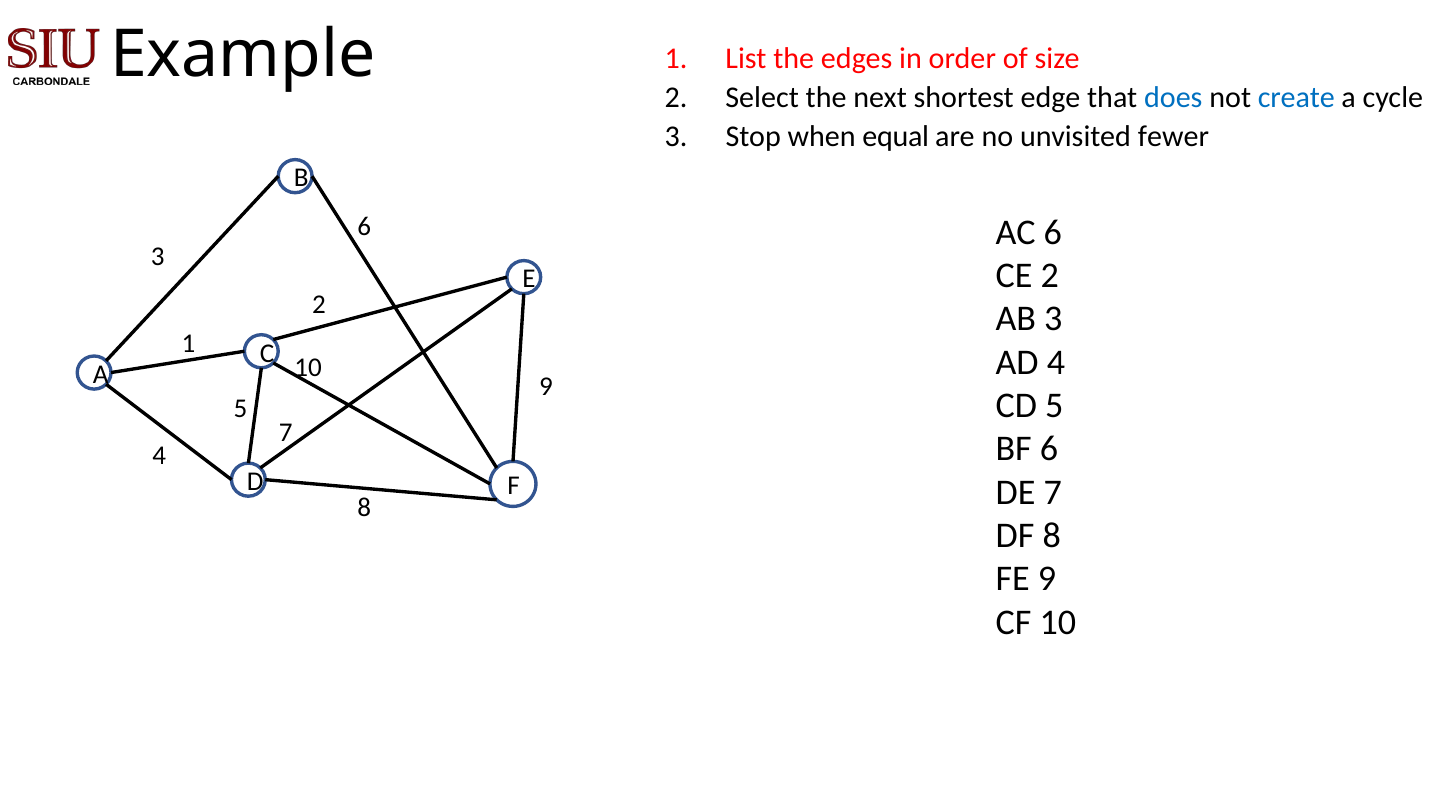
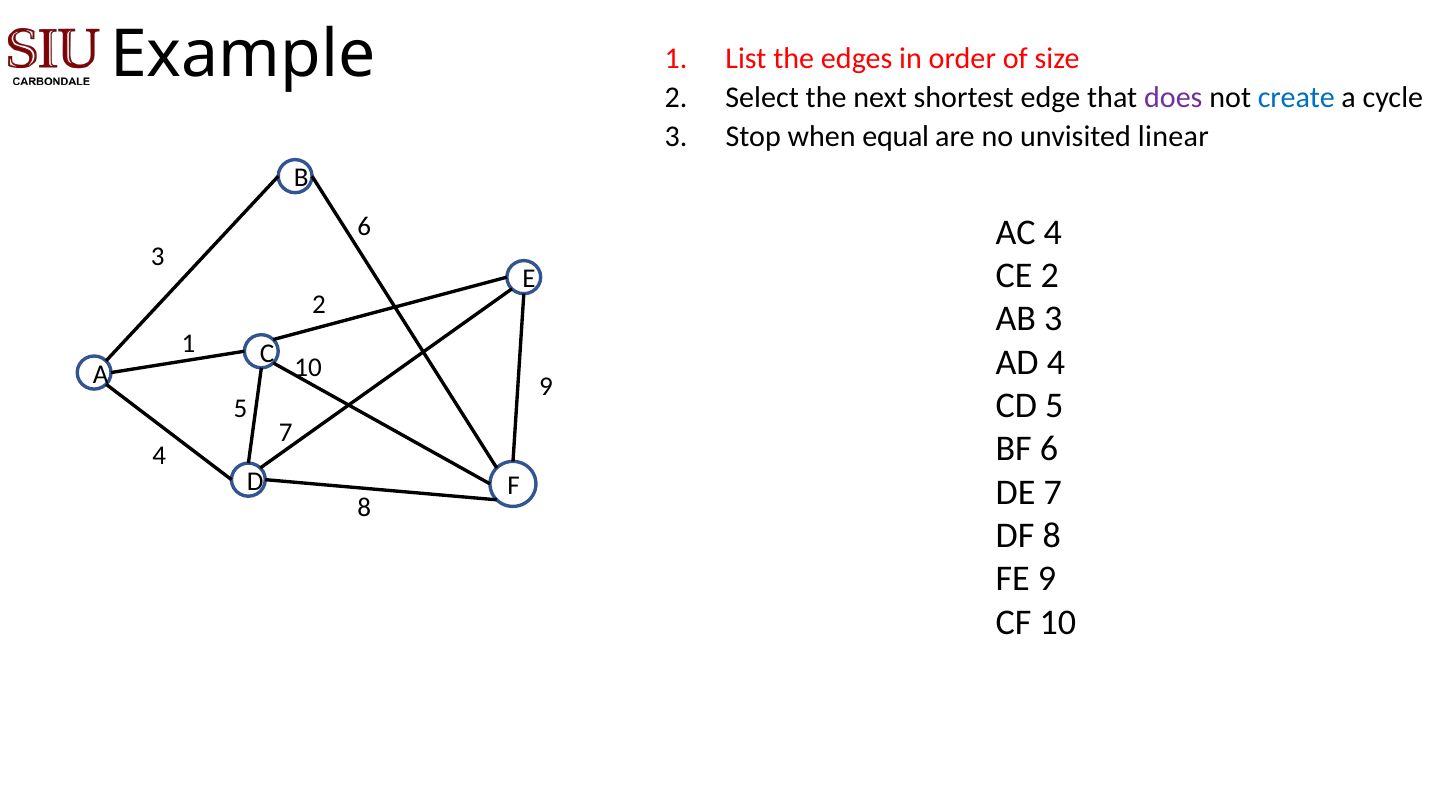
does colour: blue -> purple
fewer: fewer -> linear
AC 6: 6 -> 4
